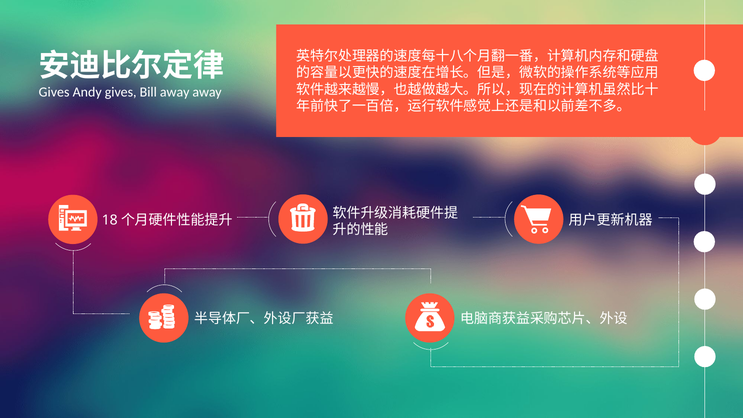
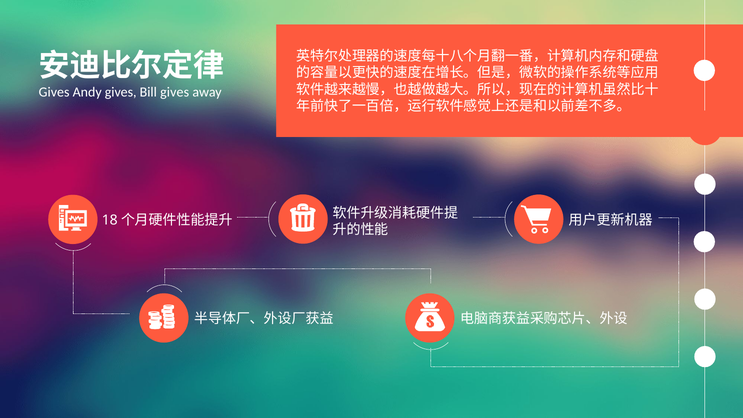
Bill away: away -> gives
